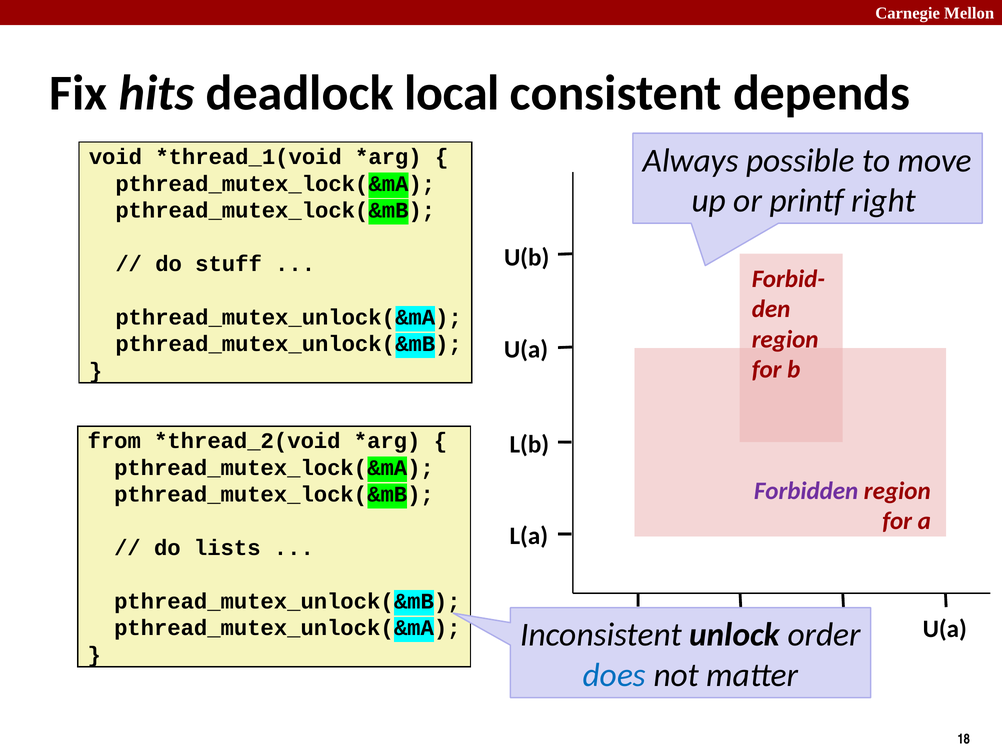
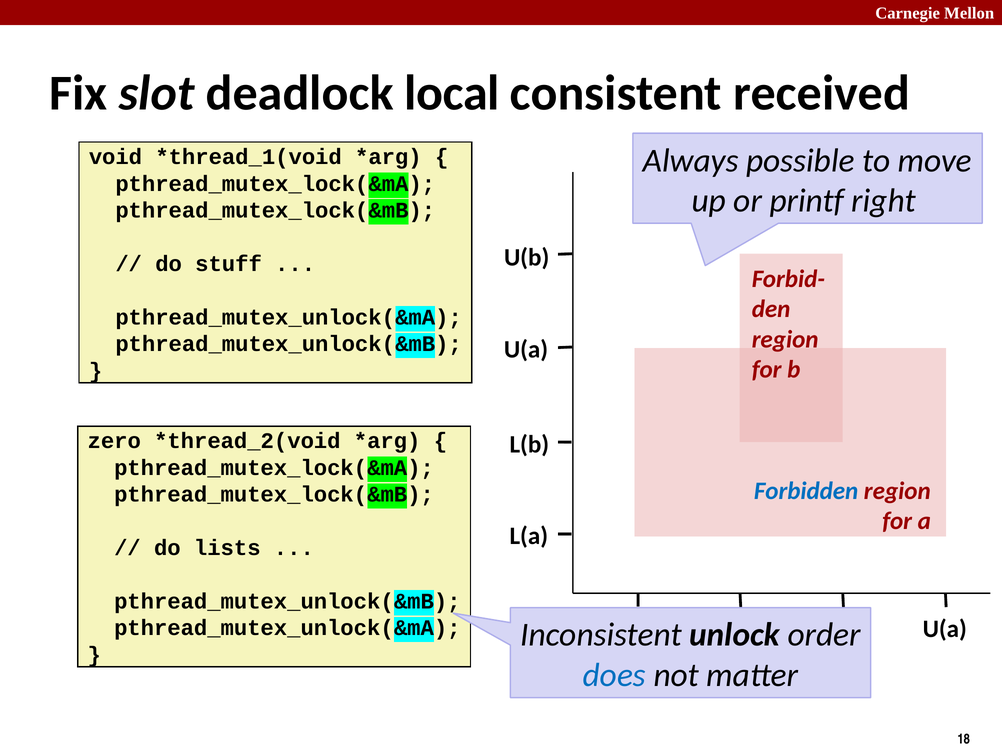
hits: hits -> slot
depends: depends -> received
from: from -> zero
Forbidden colour: purple -> blue
